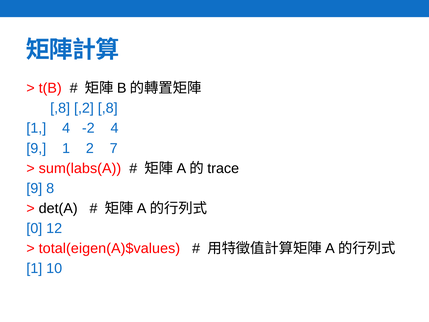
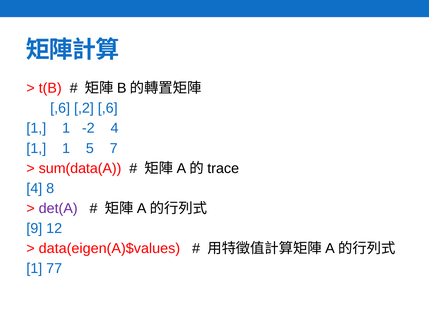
,8 at (60, 108): ,8 -> ,6
,2 ,8: ,8 -> ,6
4 at (66, 128): 4 -> 1
9 at (36, 148): 9 -> 1
2: 2 -> 5
sum(labs(A: sum(labs(A -> sum(data(A
9 at (34, 188): 9 -> 4
det(A colour: black -> purple
0: 0 -> 9
total(eigen(A)$values: total(eigen(A)$values -> data(eigen(A)$values
10: 10 -> 77
